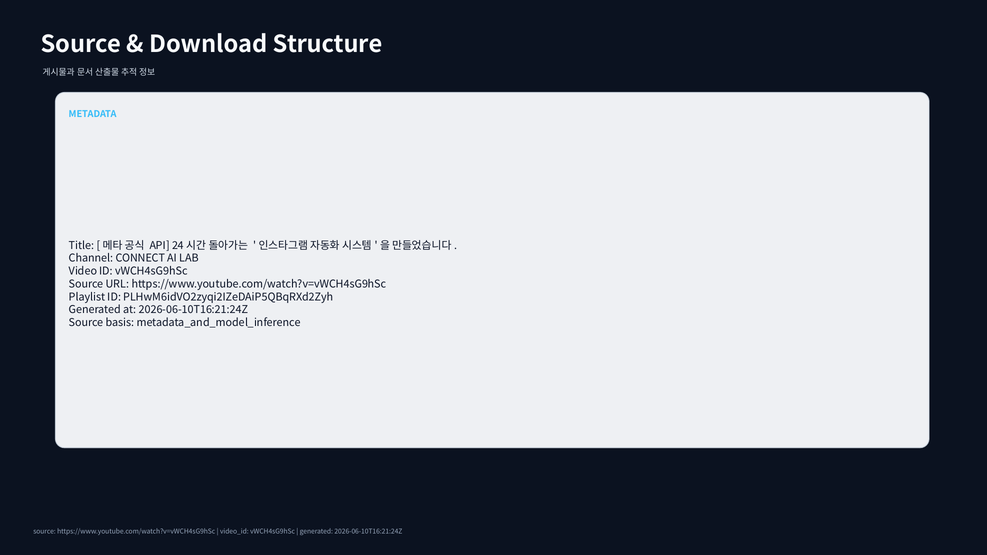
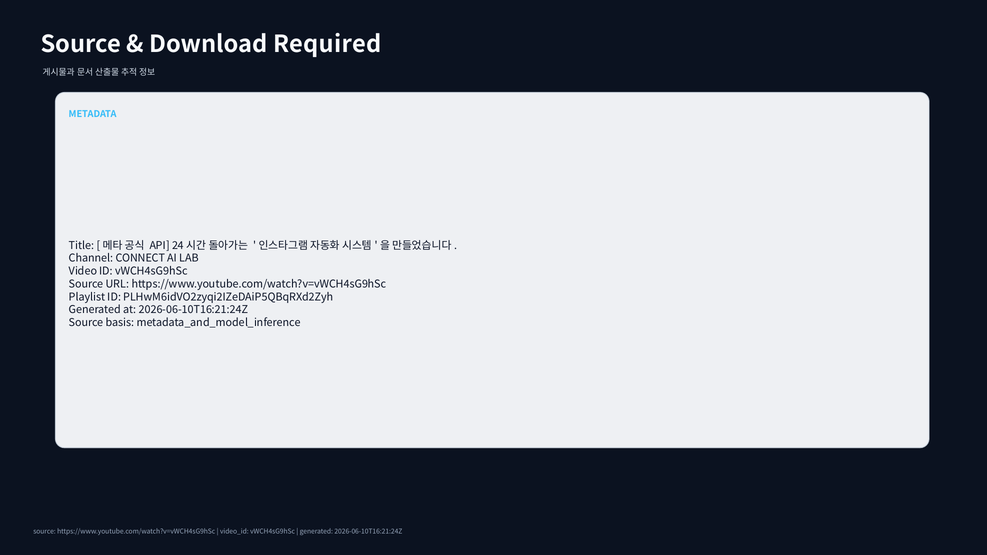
Structure: Structure -> Required
